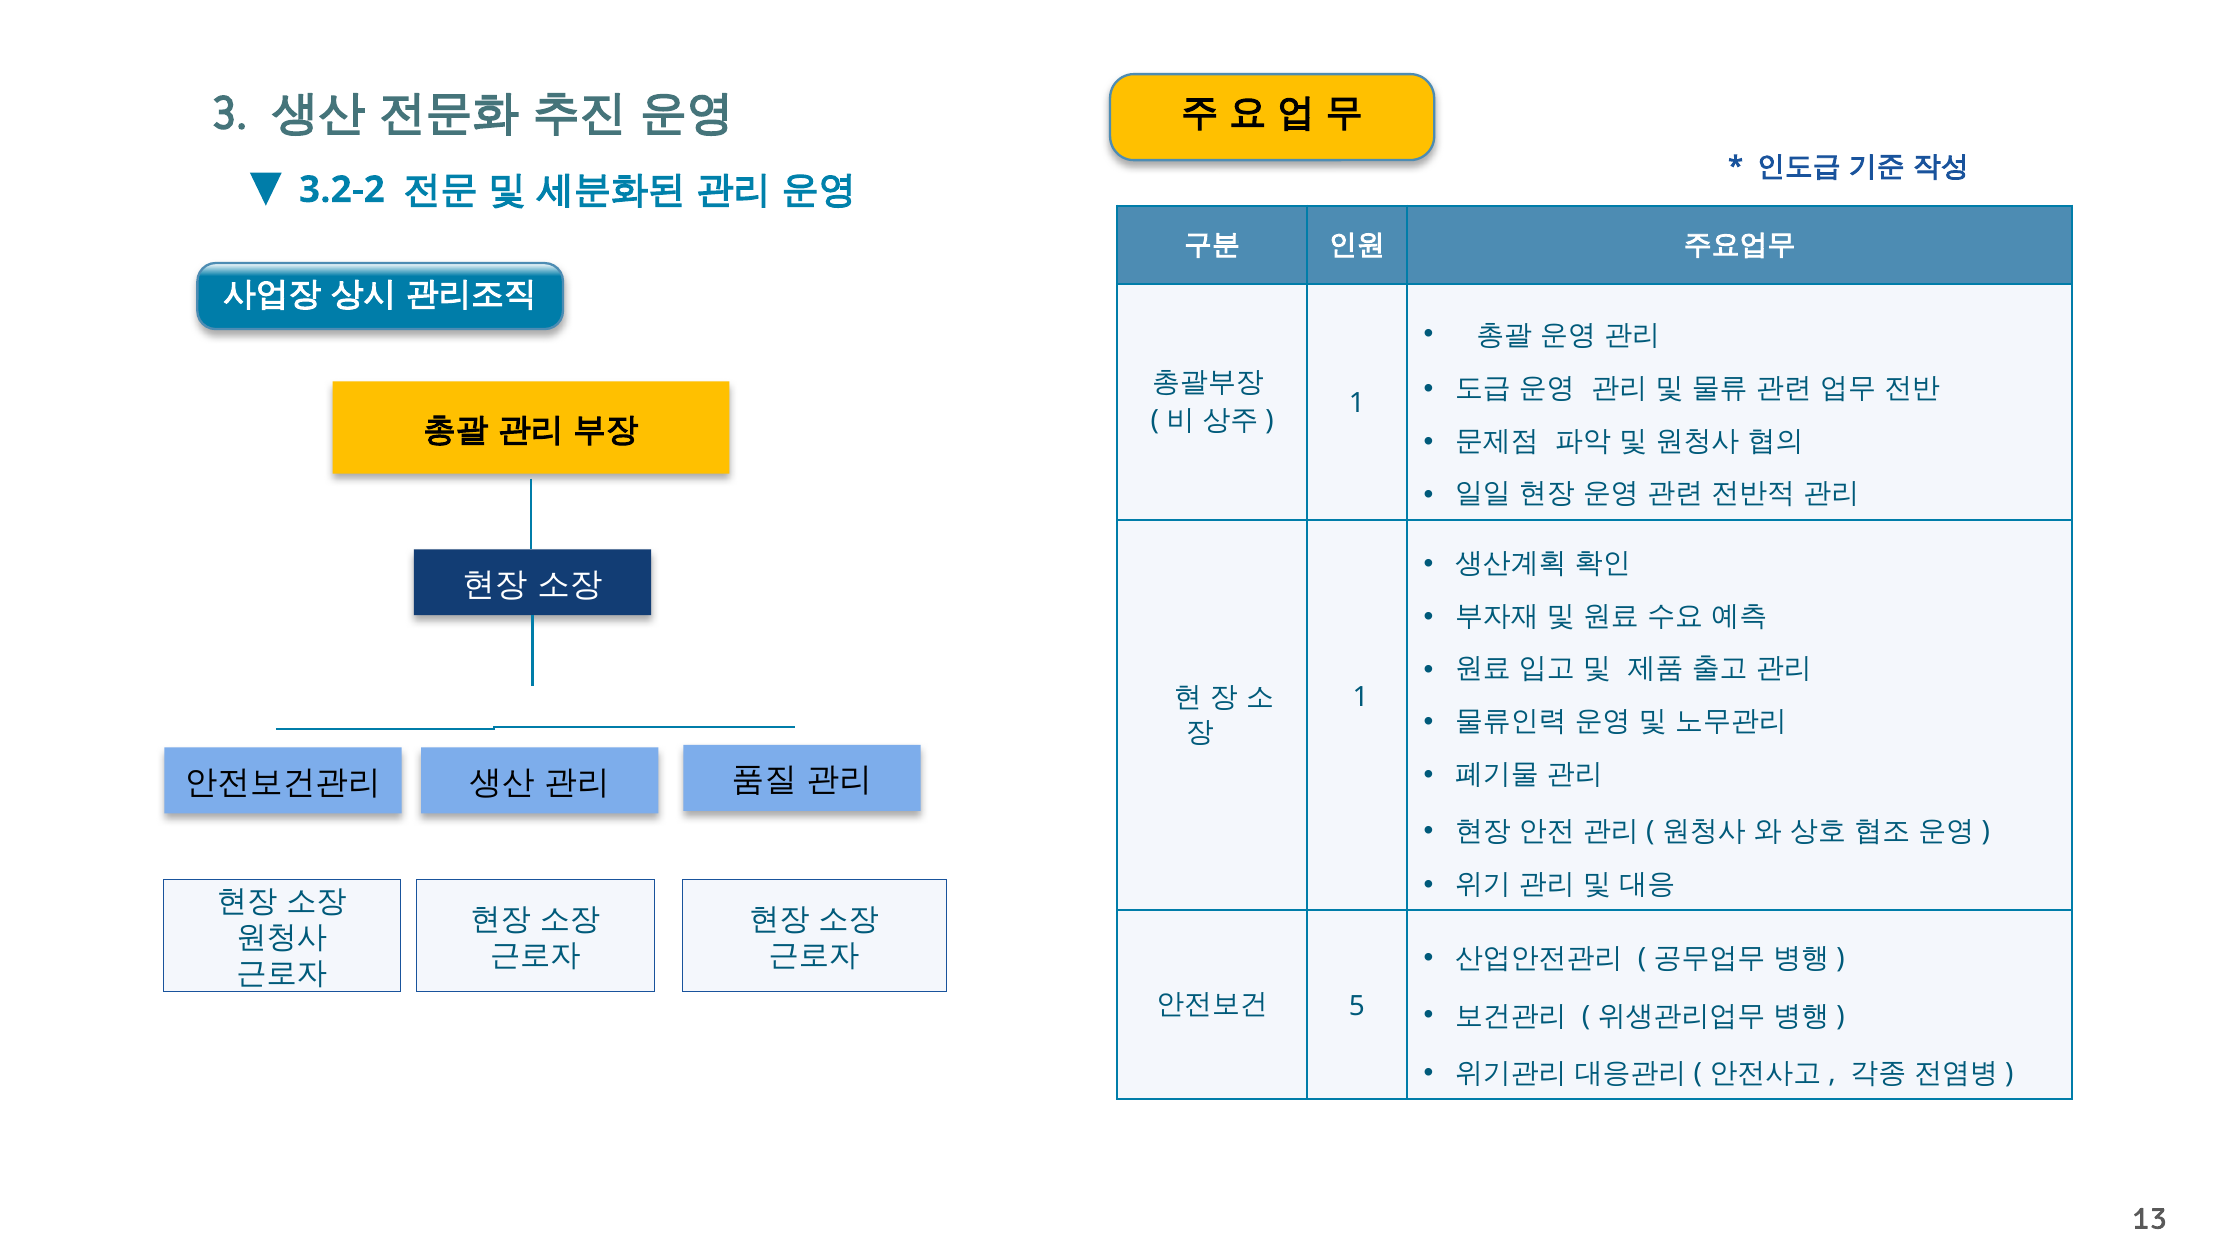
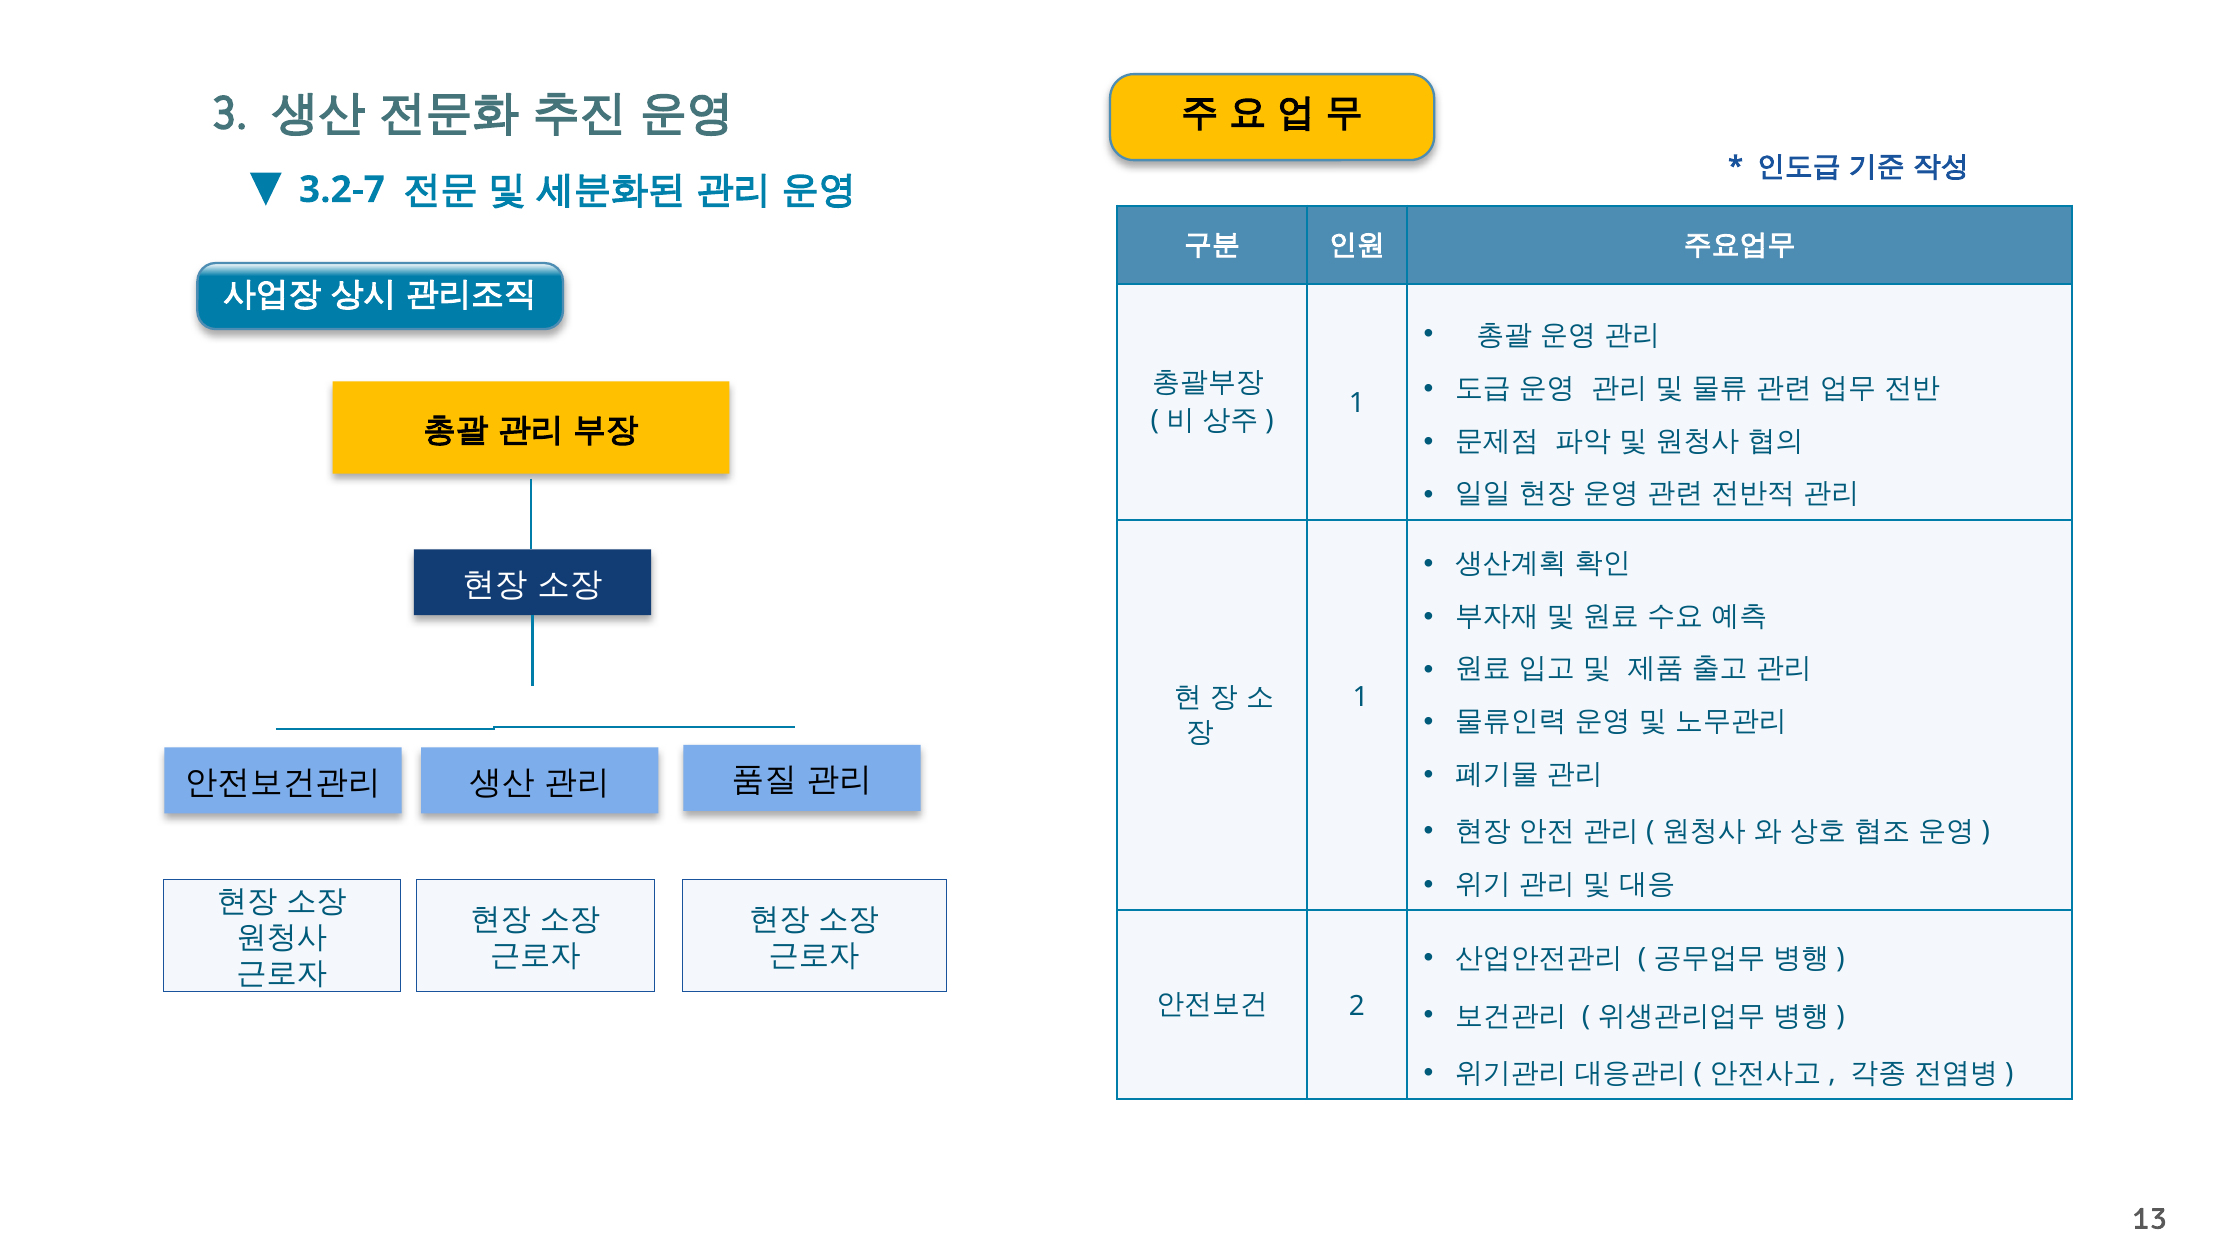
3.2-2: 3.2-2 -> 3.2-7
5: 5 -> 2
